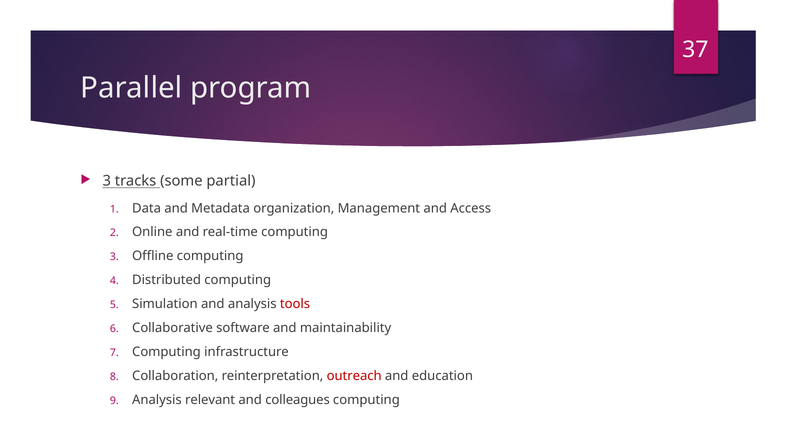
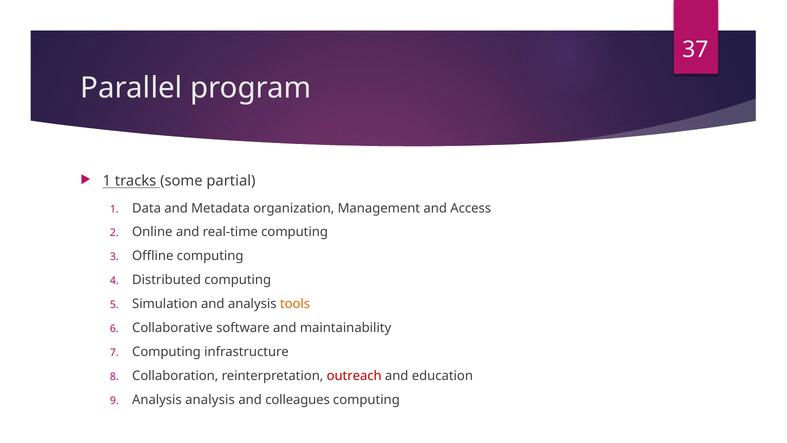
3 at (107, 181): 3 -> 1
tools colour: red -> orange
Analysis relevant: relevant -> analysis
